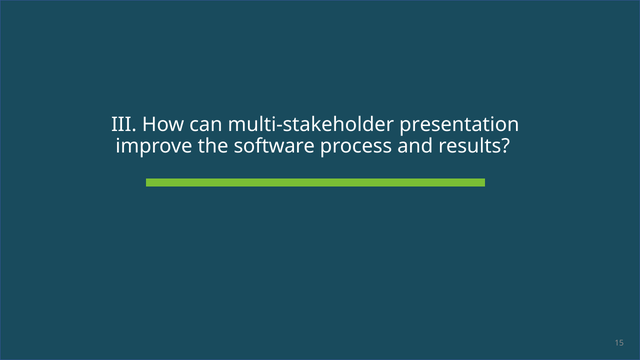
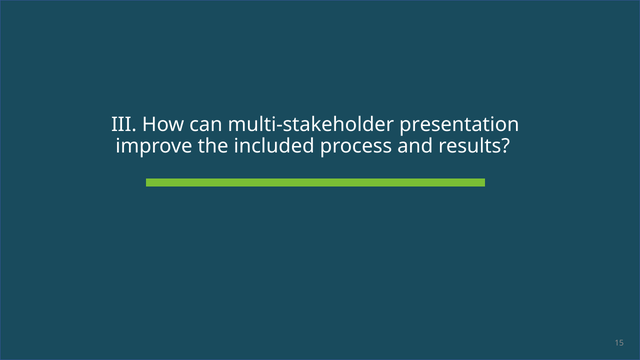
software: software -> included
